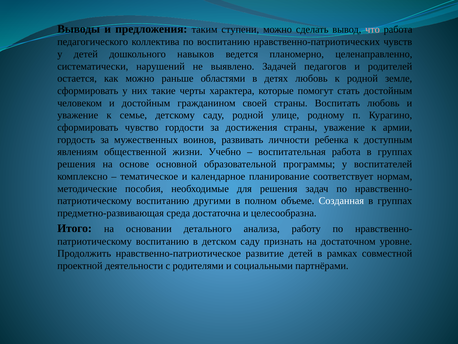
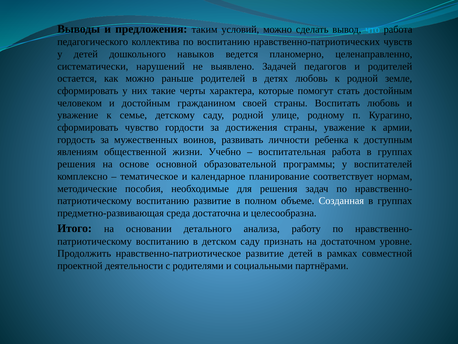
ступени: ступени -> условий
что colour: pink -> light blue
раньше областями: областями -> родителей
воспитанию другими: другими -> развитие
